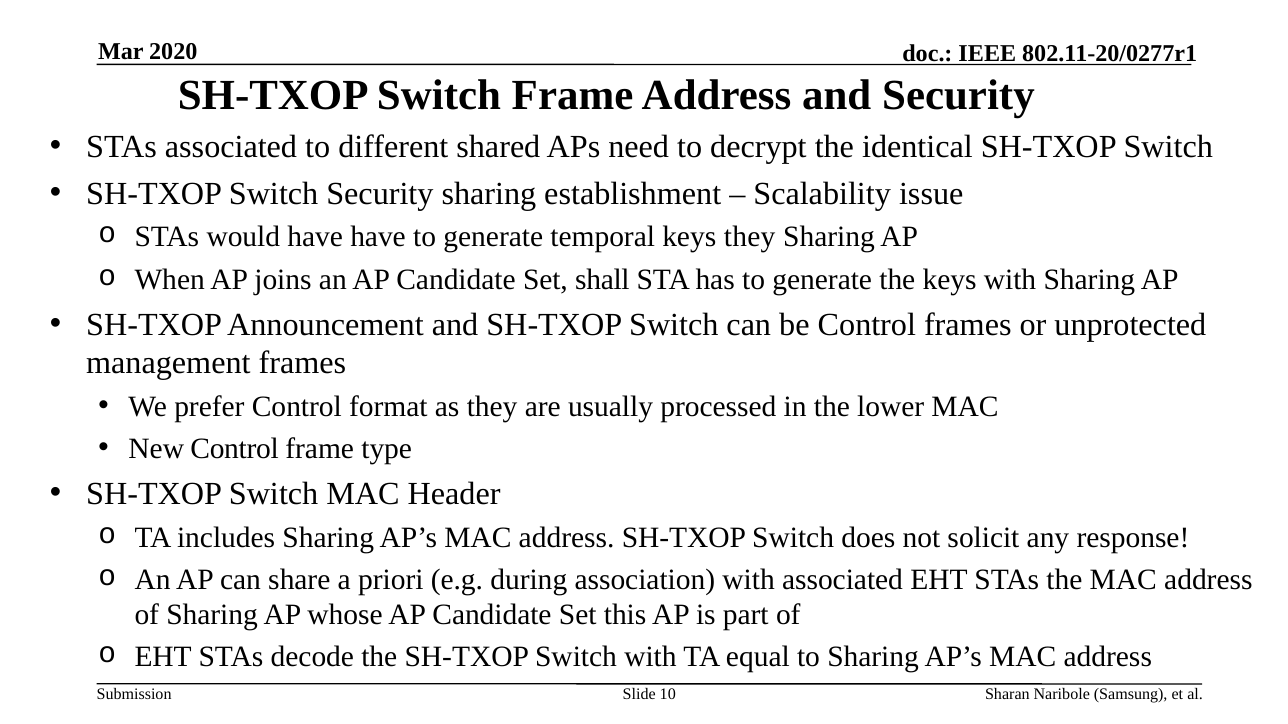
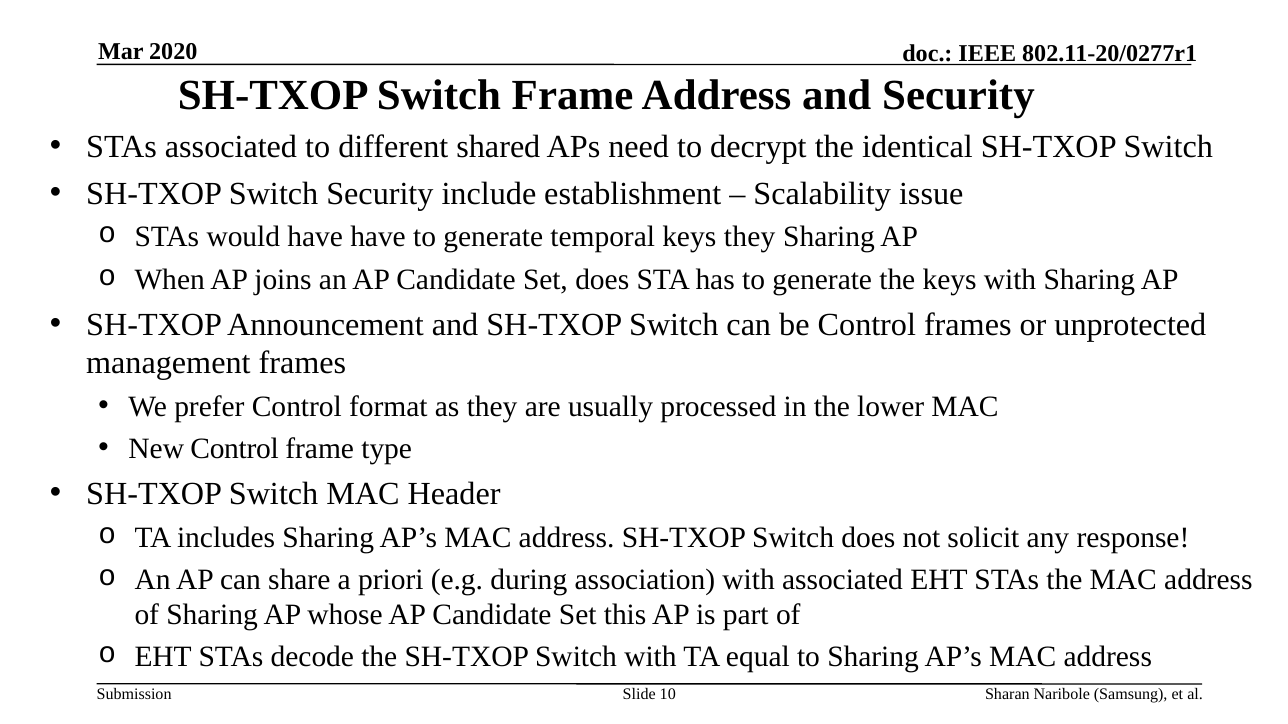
Security sharing: sharing -> include
Set shall: shall -> does
